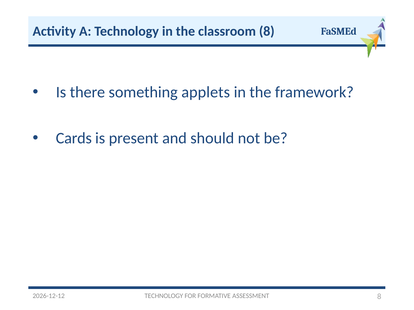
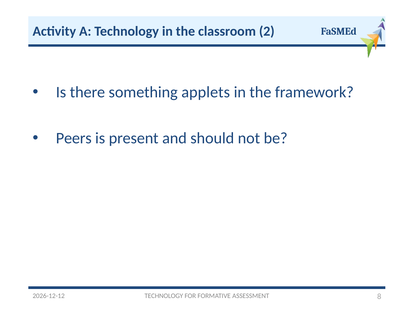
classroom 8: 8 -> 2
Cards: Cards -> Peers
